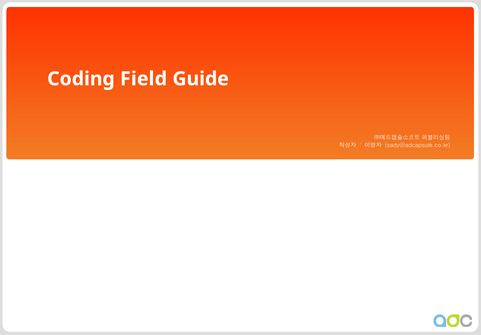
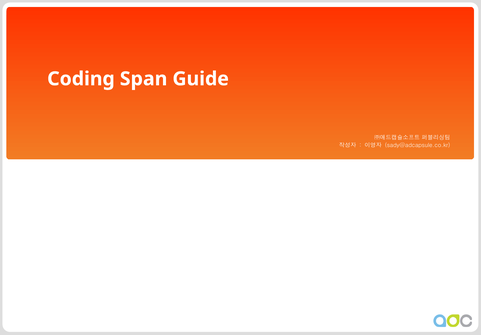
Field: Field -> Span
